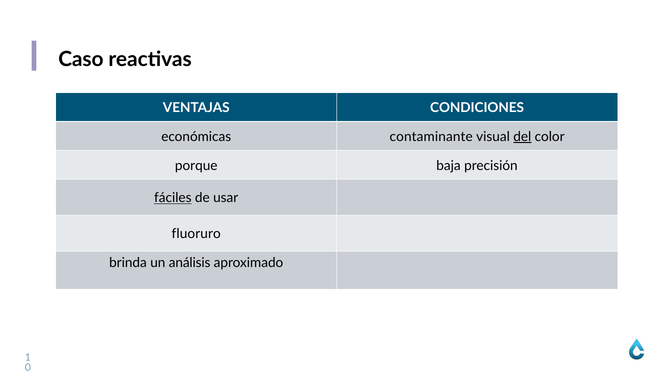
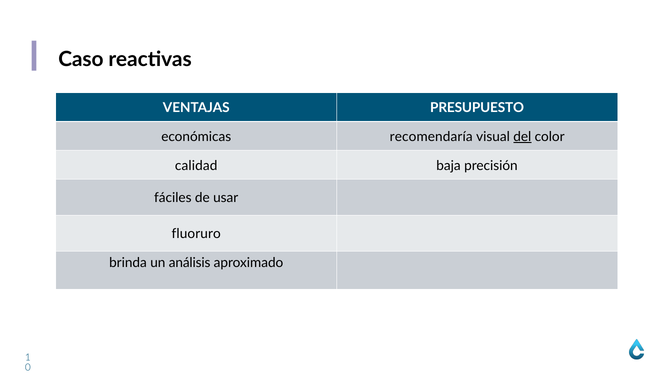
CONDICIONES: CONDICIONES -> PRESUPUESTO
contaminante: contaminante -> recomendaría
porque: porque -> calidad
fáciles underline: present -> none
